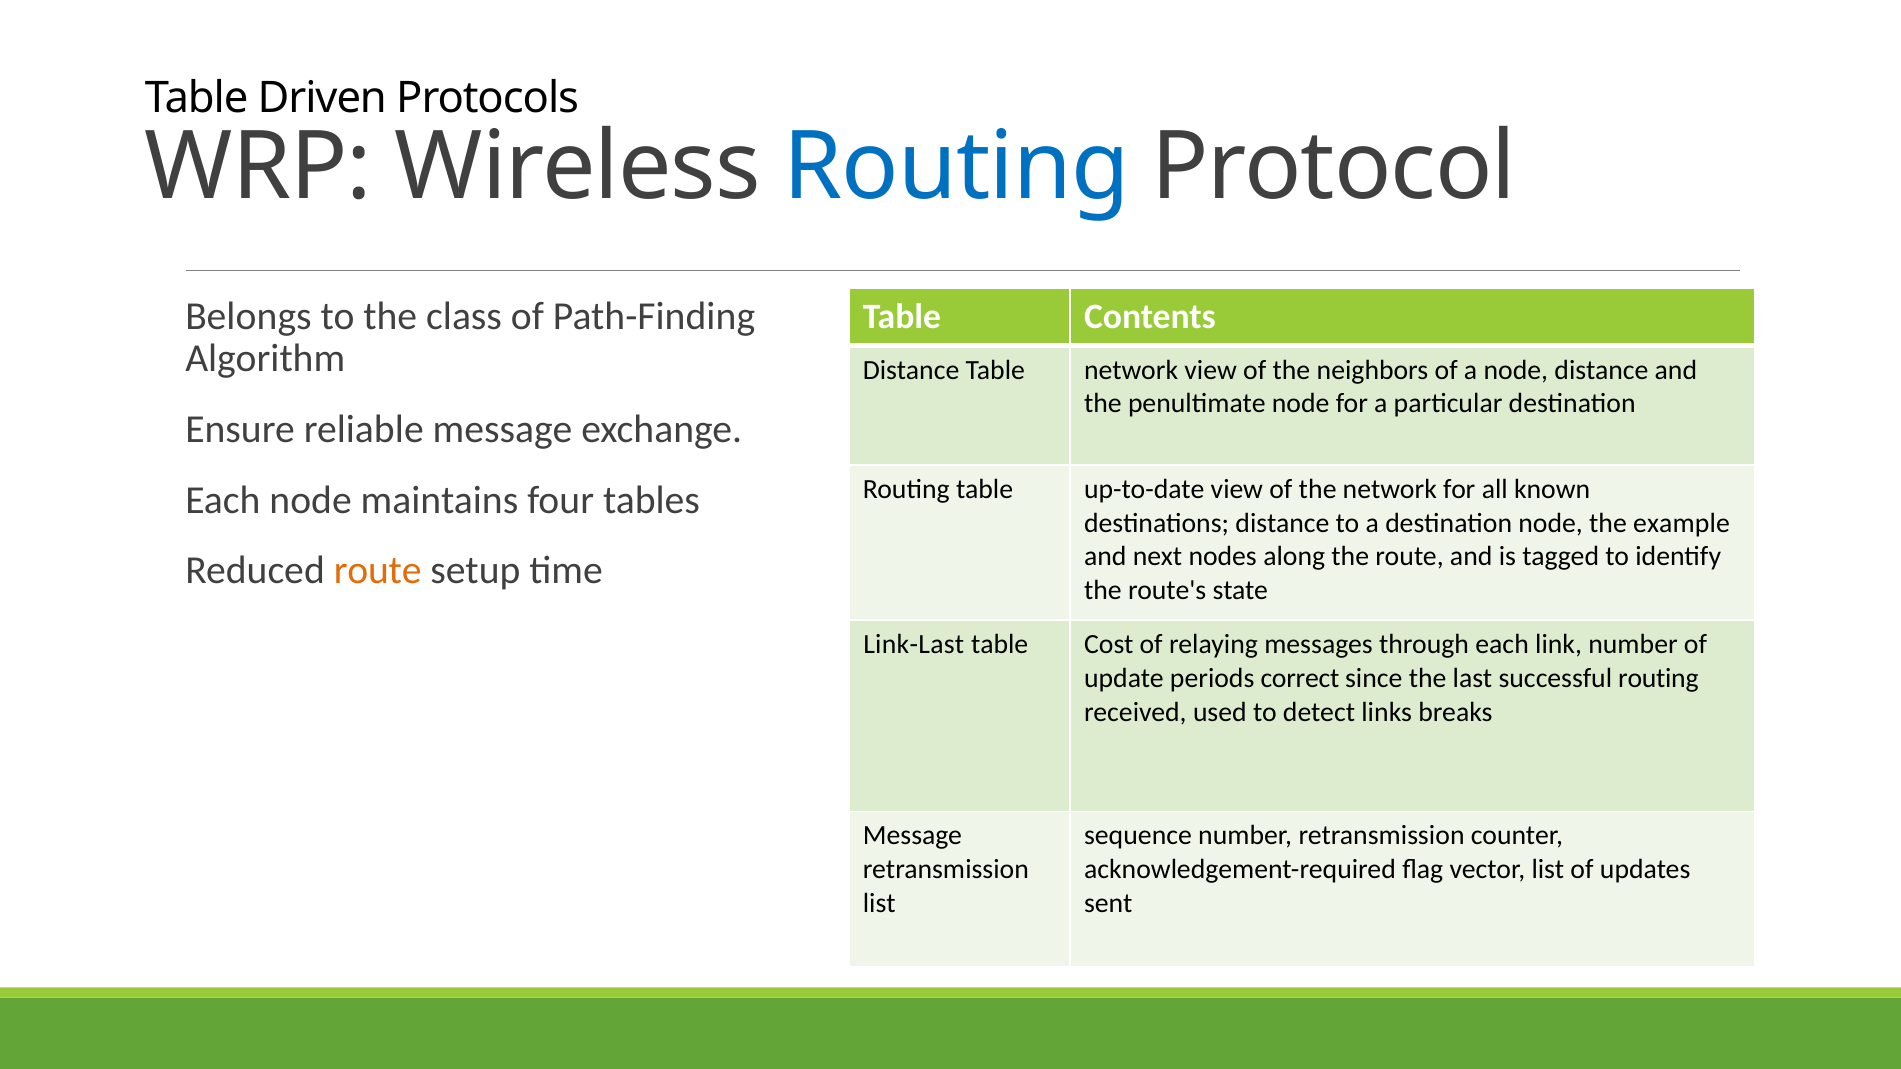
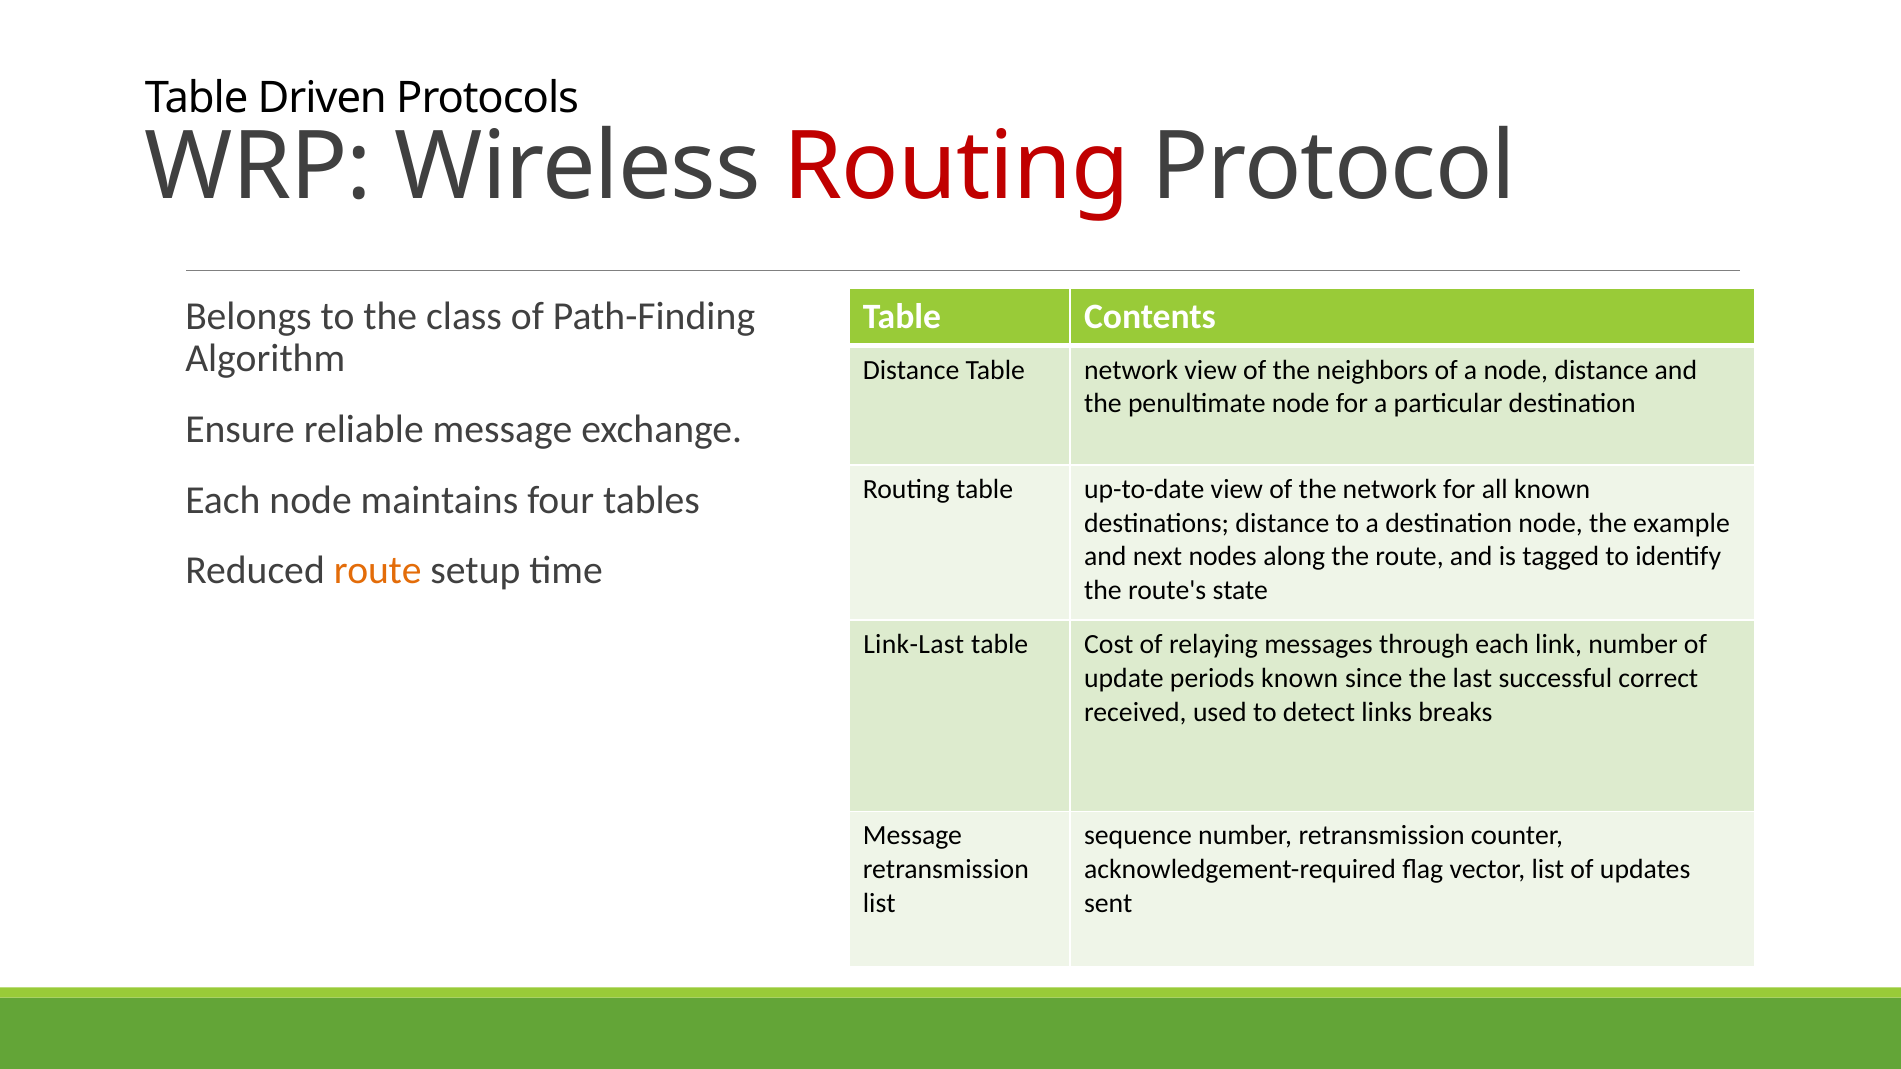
Routing at (957, 167) colour: blue -> red
periods correct: correct -> known
successful routing: routing -> correct
